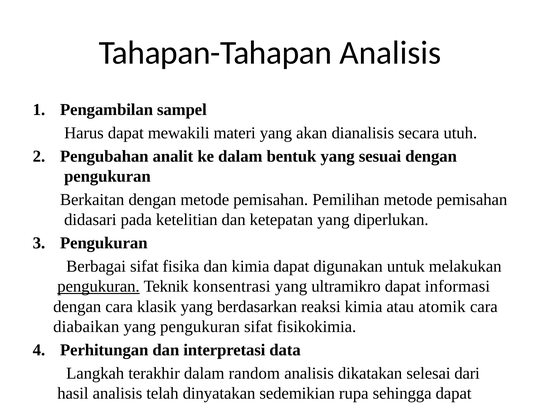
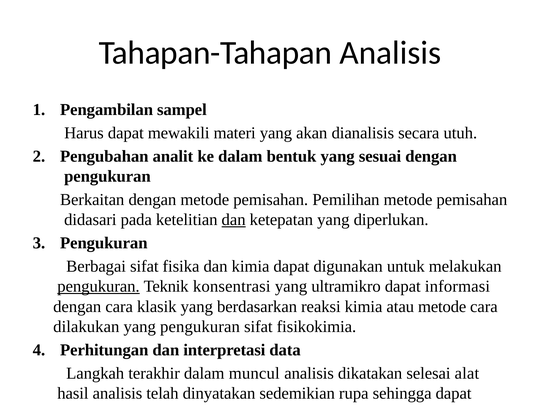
dan at (234, 219) underline: none -> present
atau atomik: atomik -> metode
diabaikan: diabaikan -> dilakukan
random: random -> muncul
dari: dari -> alat
